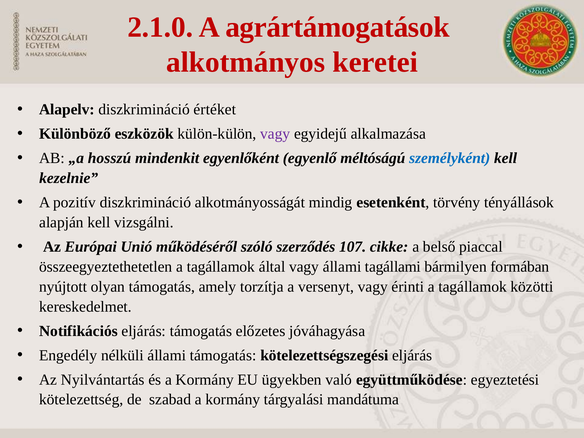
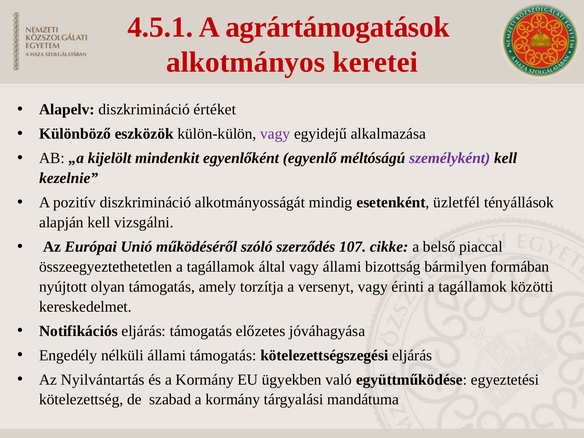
2.1.0: 2.1.0 -> 4.5.1
hosszú: hosszú -> kijelölt
személyként colour: blue -> purple
törvény: törvény -> üzletfél
tagállami: tagállami -> bizottság
